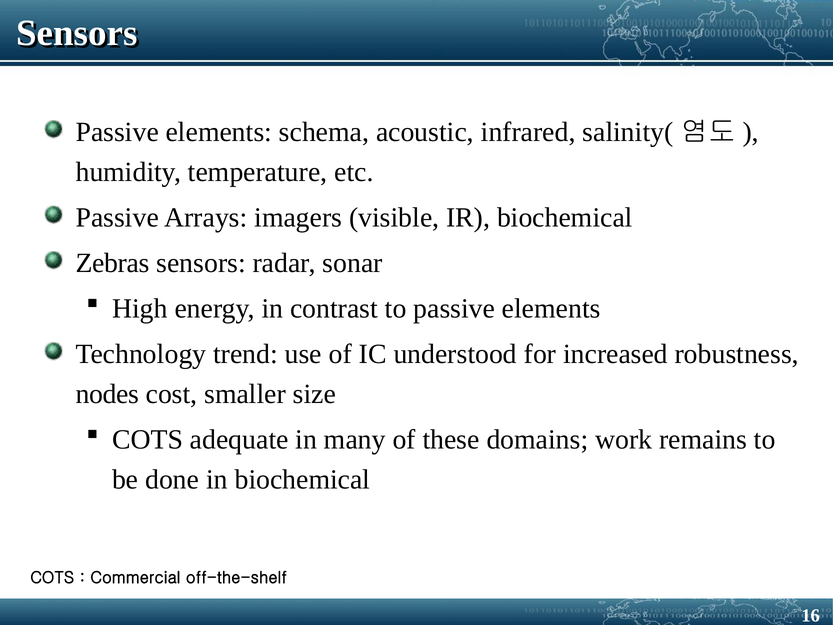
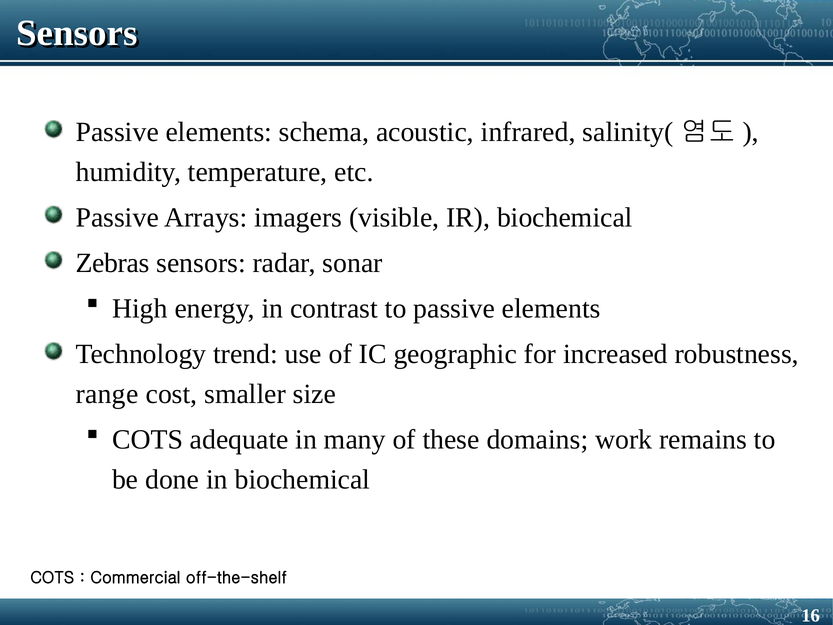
understood: understood -> geographic
nodes: nodes -> range
